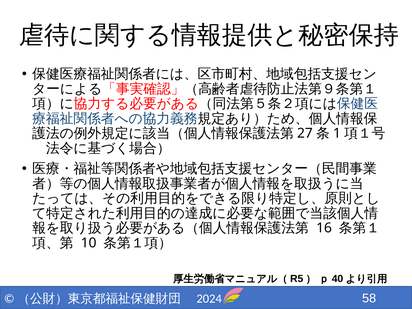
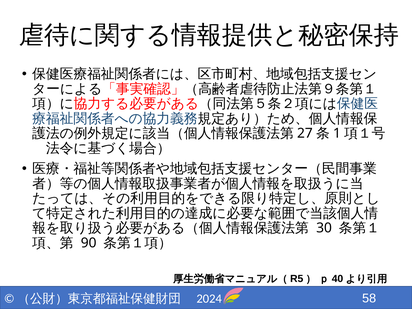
16: 16 -> 30
10: 10 -> 90
